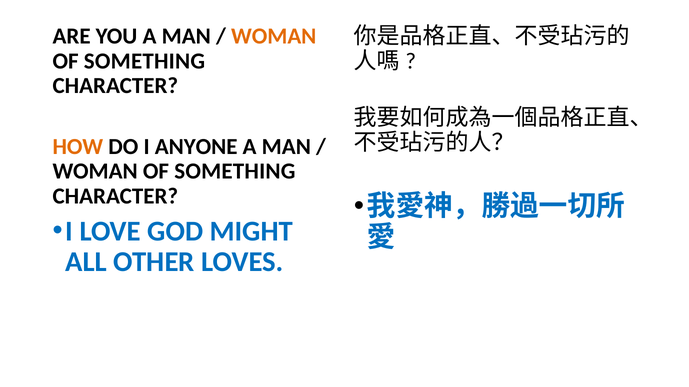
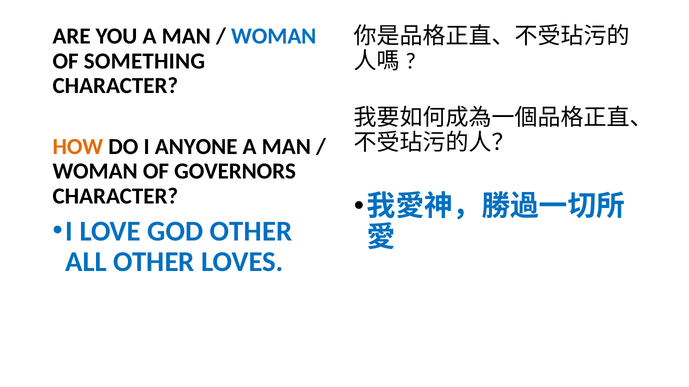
WOMAN at (274, 36) colour: orange -> blue
SOMETHING at (235, 172): SOMETHING -> GOVERNORS
GOD MIGHT: MIGHT -> OTHER
